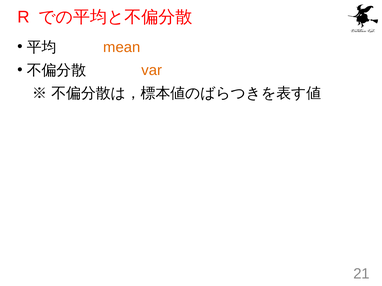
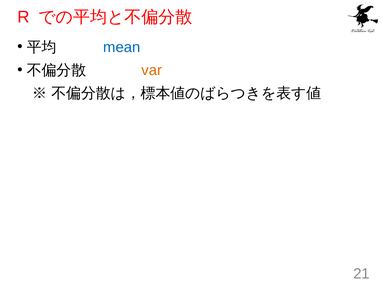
mean colour: orange -> blue
